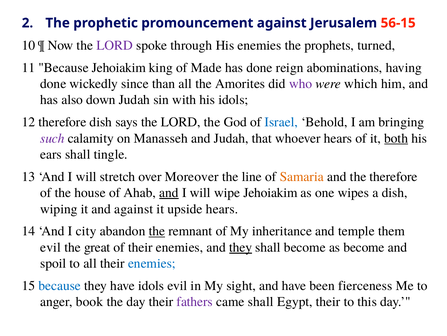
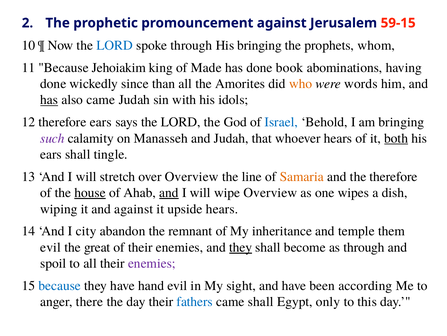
56-15: 56-15 -> 59-15
LORD at (115, 45) colour: purple -> blue
His enemies: enemies -> bringing
turned: turned -> whom
reign: reign -> book
who colour: purple -> orange
which: which -> words
has at (49, 100) underline: none -> present
also down: down -> came
therefore dish: dish -> ears
over Moreover: Moreover -> Overview
house underline: none -> present
wipe Jehoiakim: Jehoiakim -> Overview
the at (157, 231) underline: present -> none
as become: become -> through
enemies at (152, 263) colour: blue -> purple
have idols: idols -> hand
fierceness: fierceness -> according
book: book -> there
fathers colour: purple -> blue
Egypt their: their -> only
